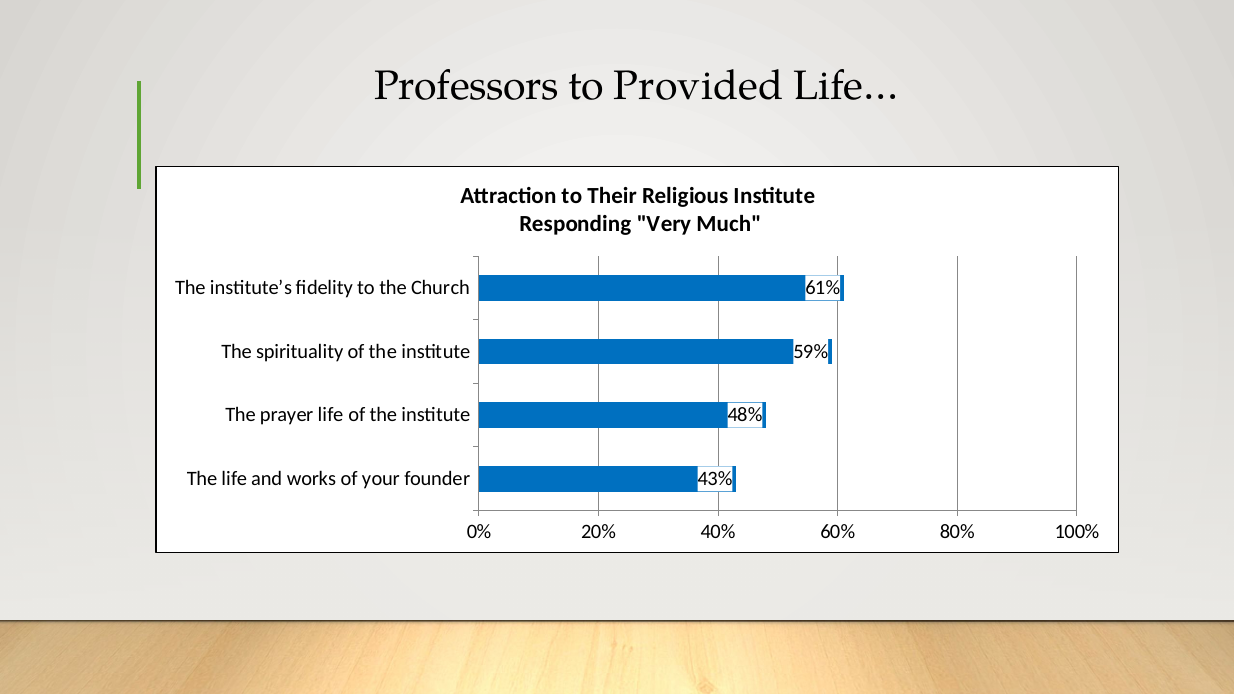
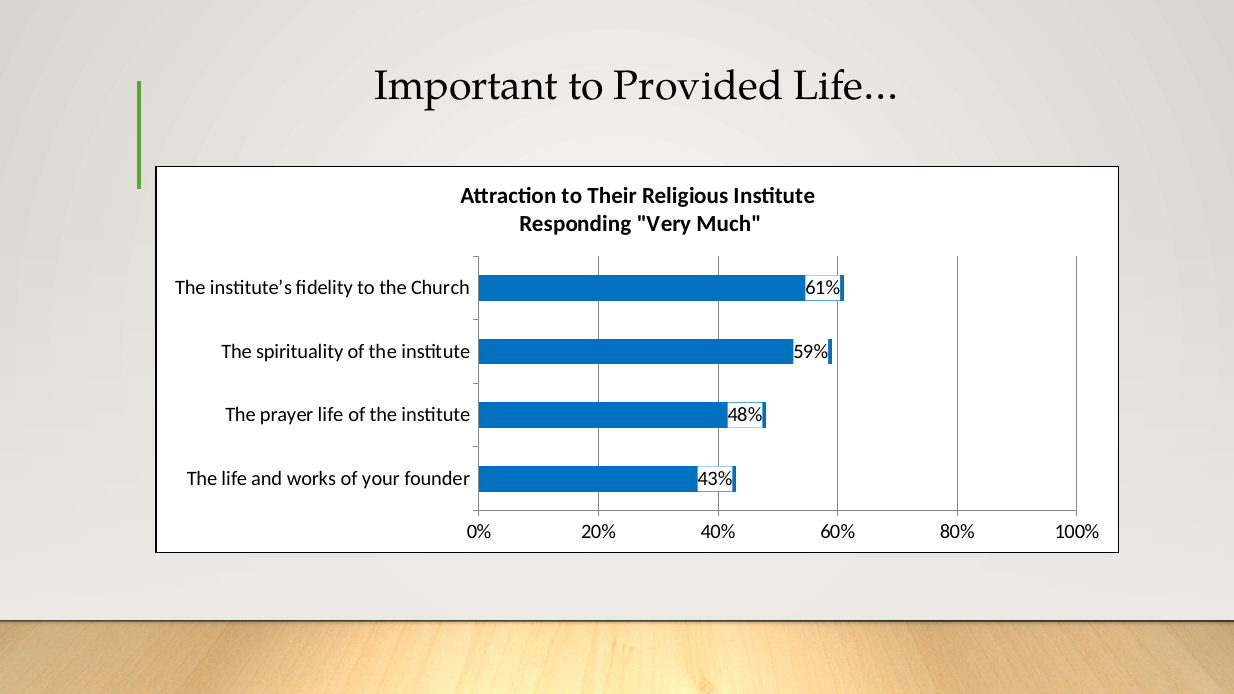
Professors: Professors -> Important
